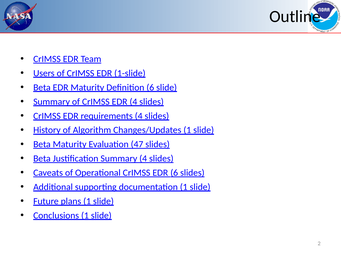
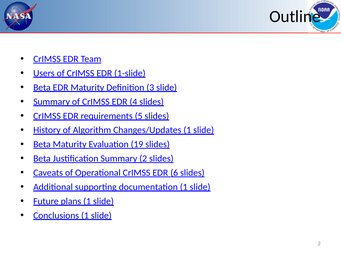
Definition 6: 6 -> 3
requirements 4: 4 -> 5
47: 47 -> 19
Summary 4: 4 -> 2
